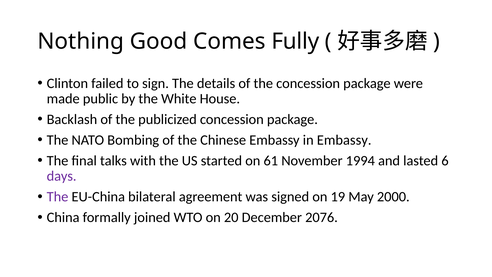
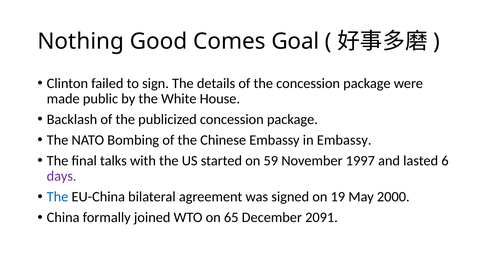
Fully: Fully -> Goal
61: 61 -> 59
1994: 1994 -> 1997
The at (58, 197) colour: purple -> blue
20: 20 -> 65
2076: 2076 -> 2091
